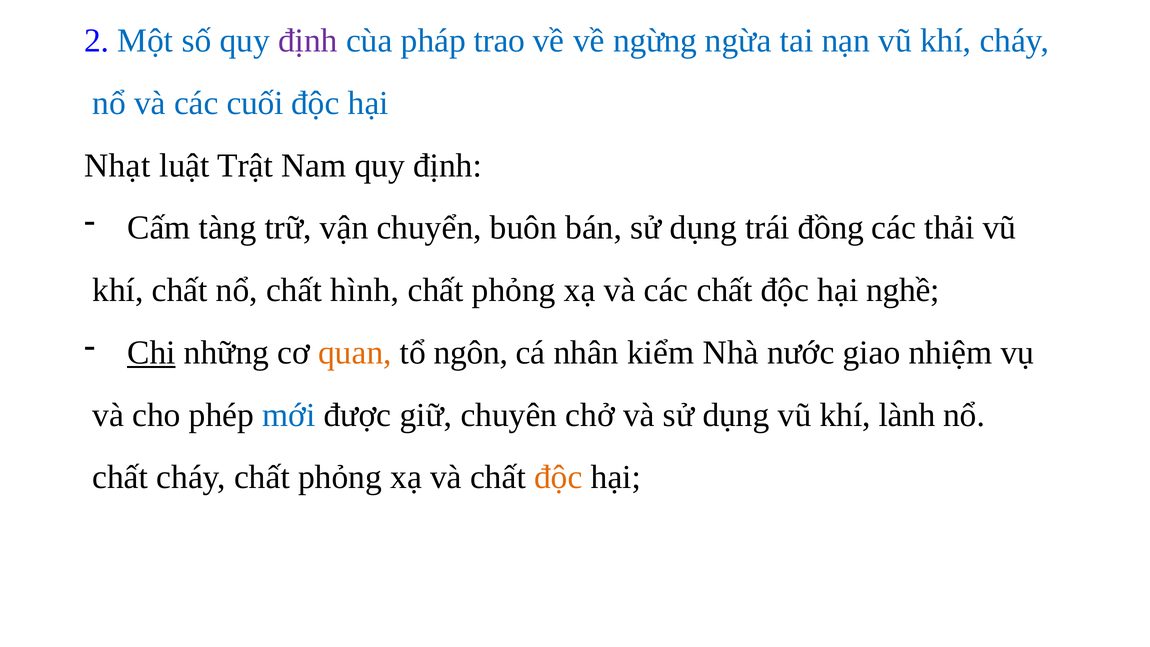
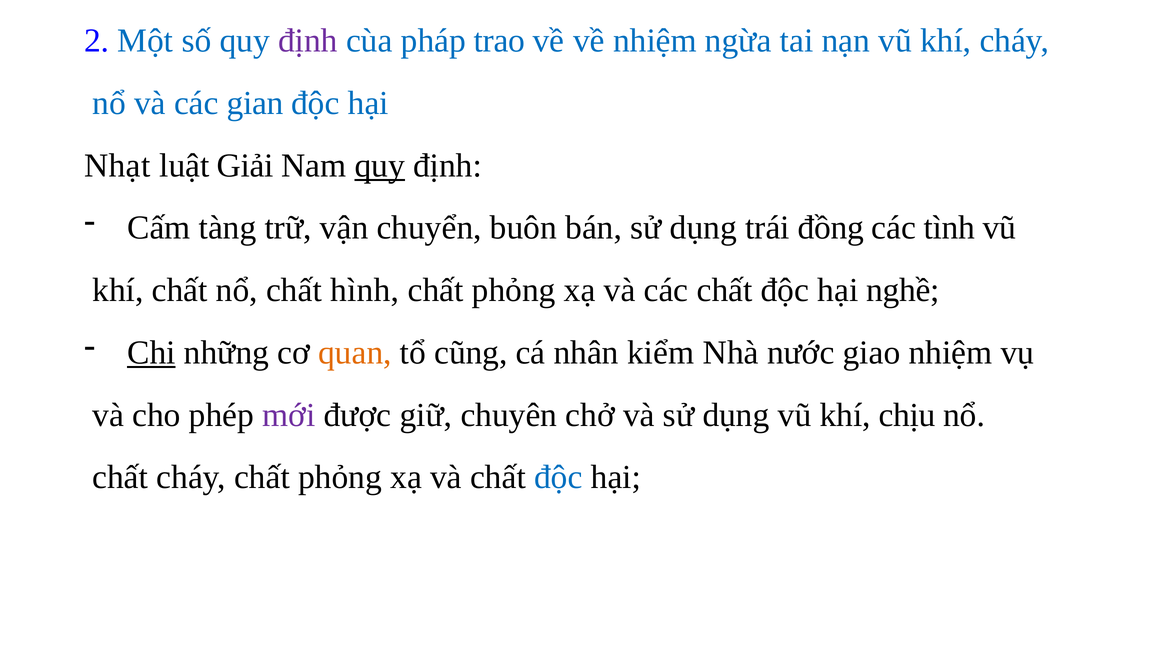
về ngừng: ngừng -> nhiệm
cuối: cuối -> gian
Trật: Trật -> Giải
quy at (380, 165) underline: none -> present
thải: thải -> tình
ngôn: ngôn -> cũng
mới colour: blue -> purple
lành: lành -> chịu
độc at (558, 477) colour: orange -> blue
